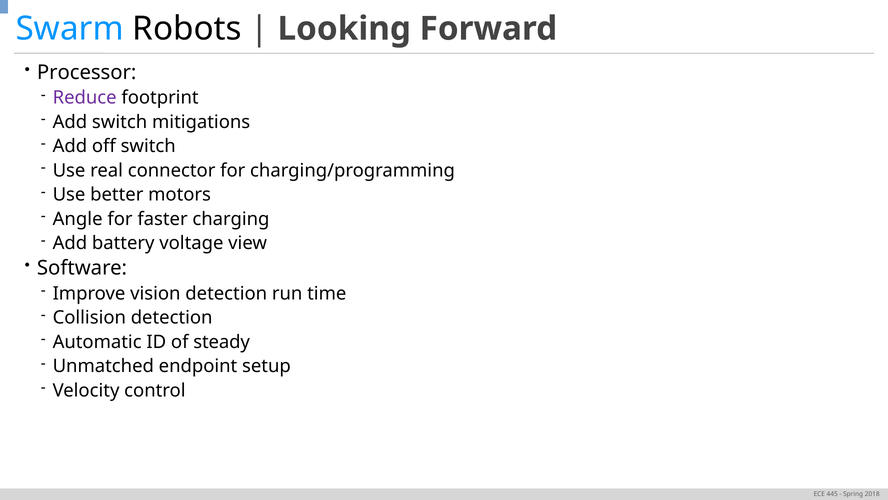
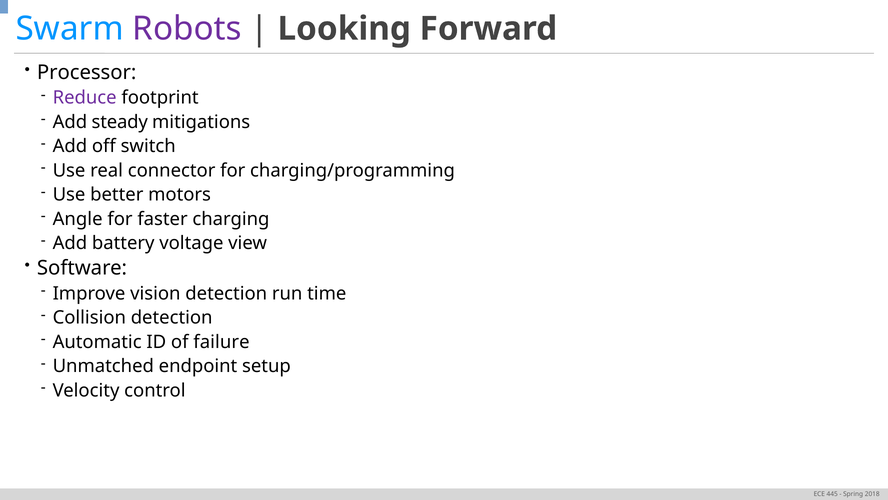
Robots colour: black -> purple
Add switch: switch -> steady
steady: steady -> failure
